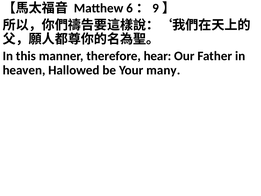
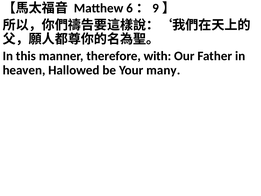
hear: hear -> with
